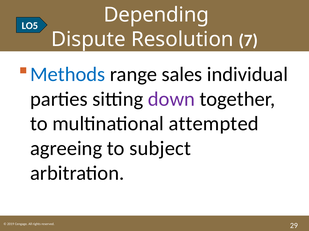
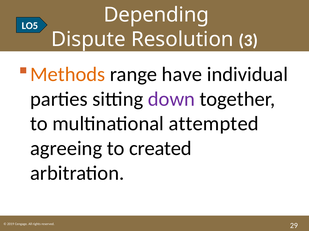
7: 7 -> 3
Methods colour: blue -> orange
sales: sales -> have
subject: subject -> created
